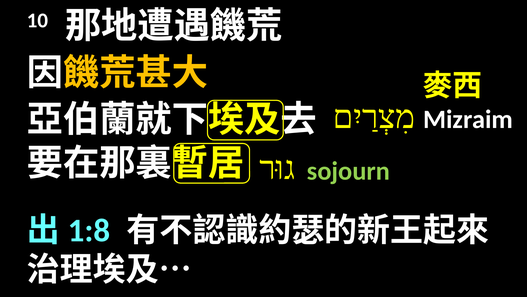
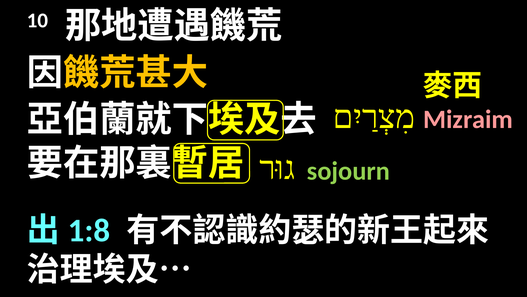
Mizraim colour: white -> pink
